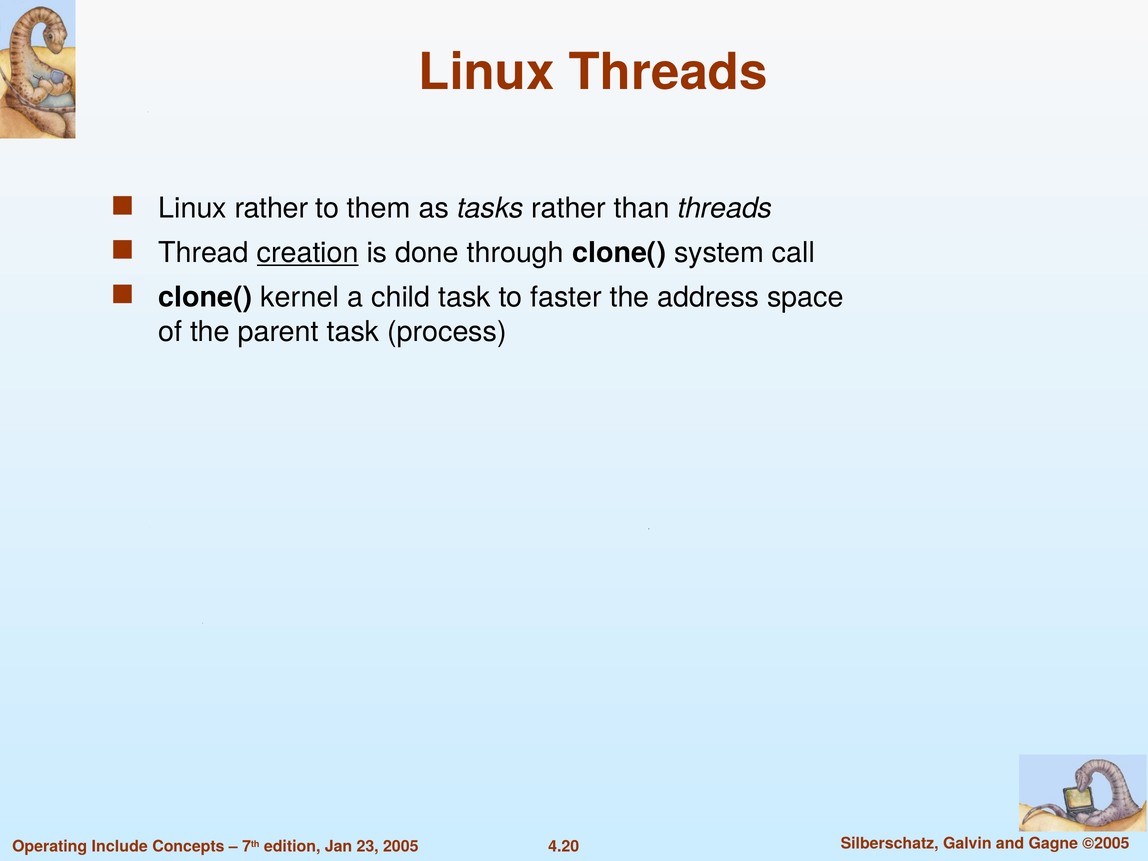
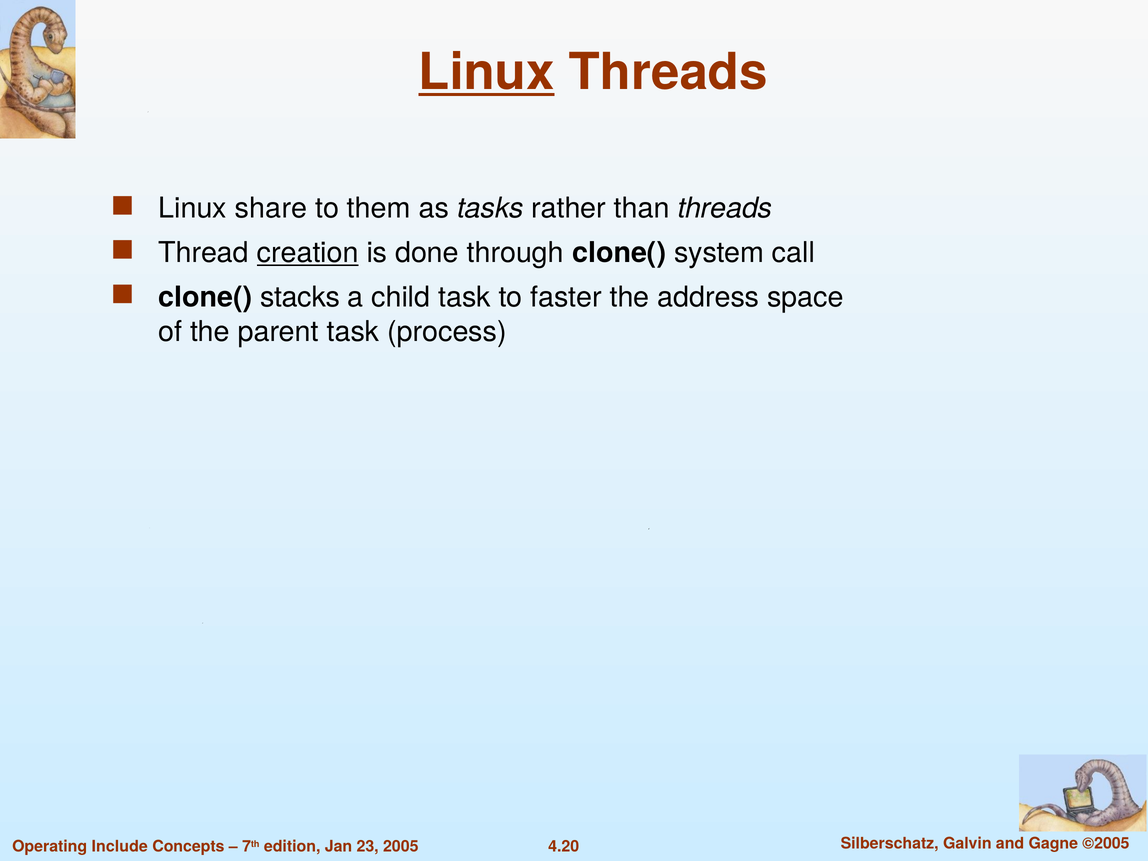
Linux at (486, 72) underline: none -> present
Linux rather: rather -> share
kernel: kernel -> stacks
